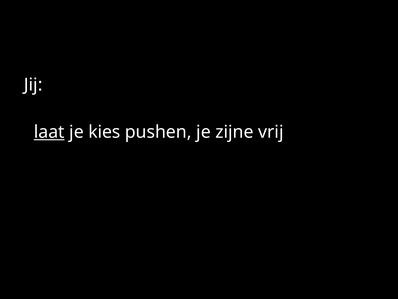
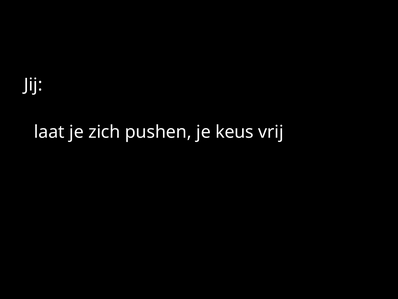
laat underline: present -> none
kies: kies -> zich
zijne: zijne -> keus
